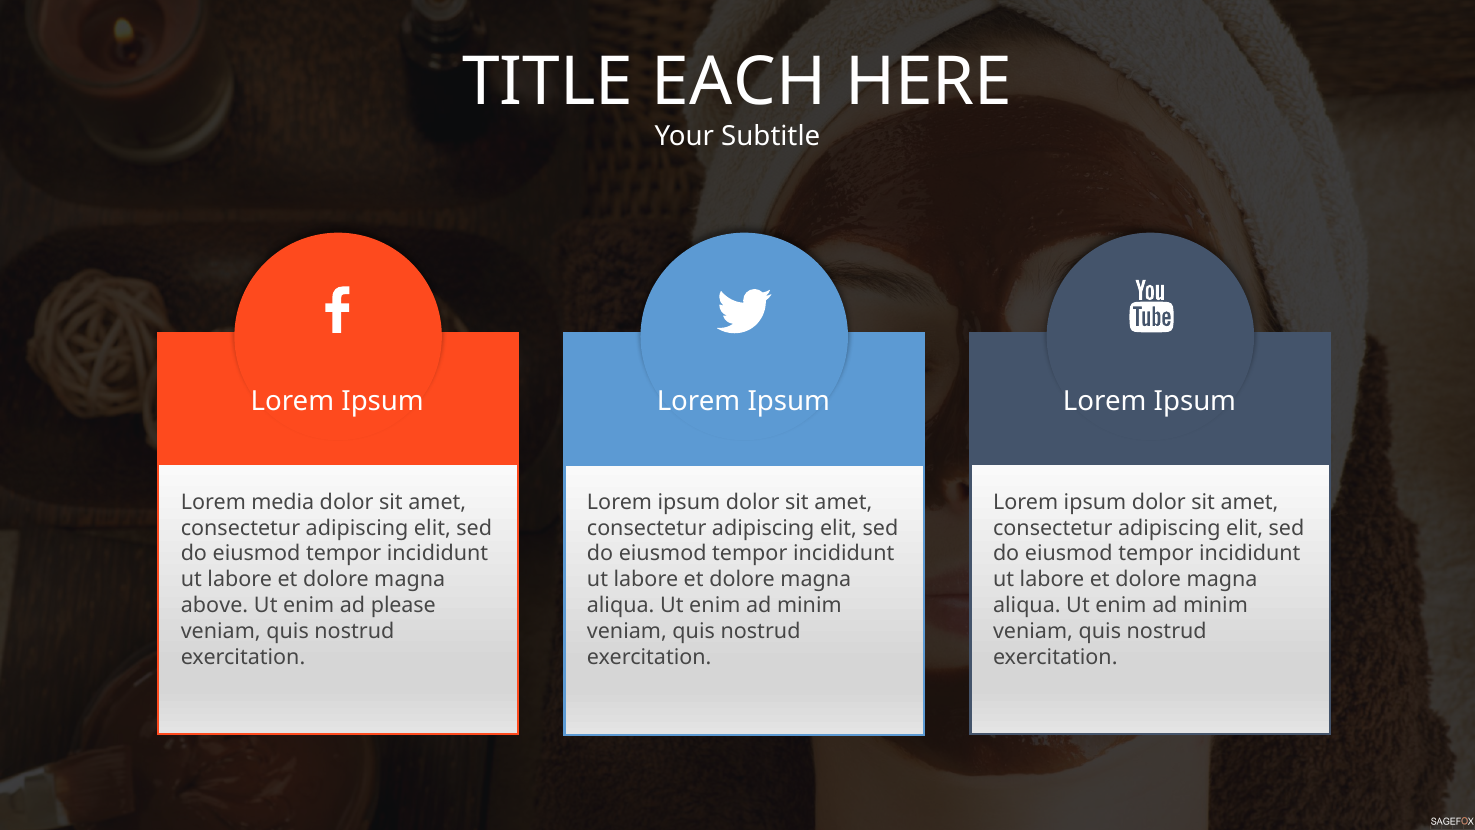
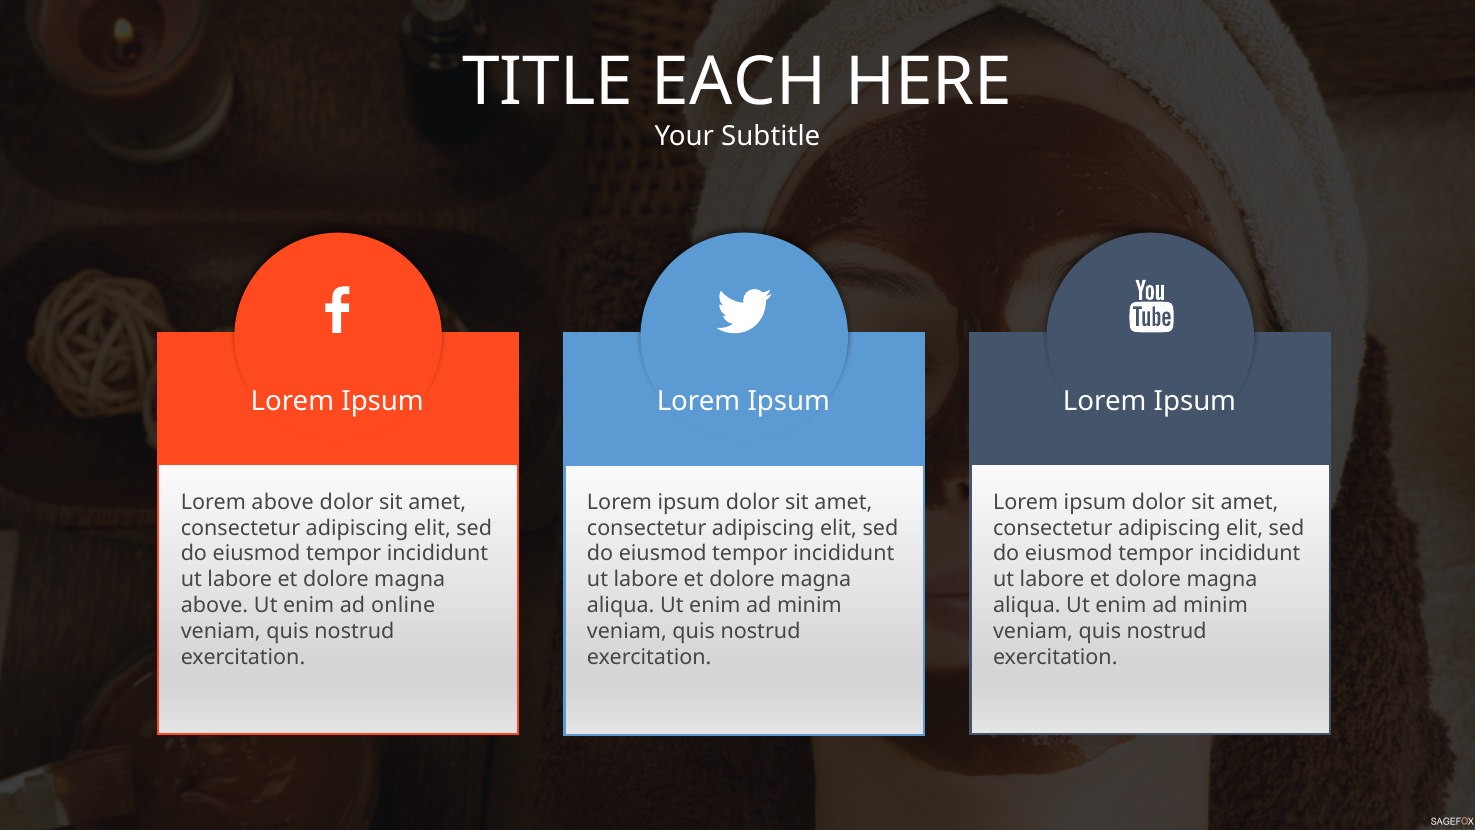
Lorem media: media -> above
please: please -> online
